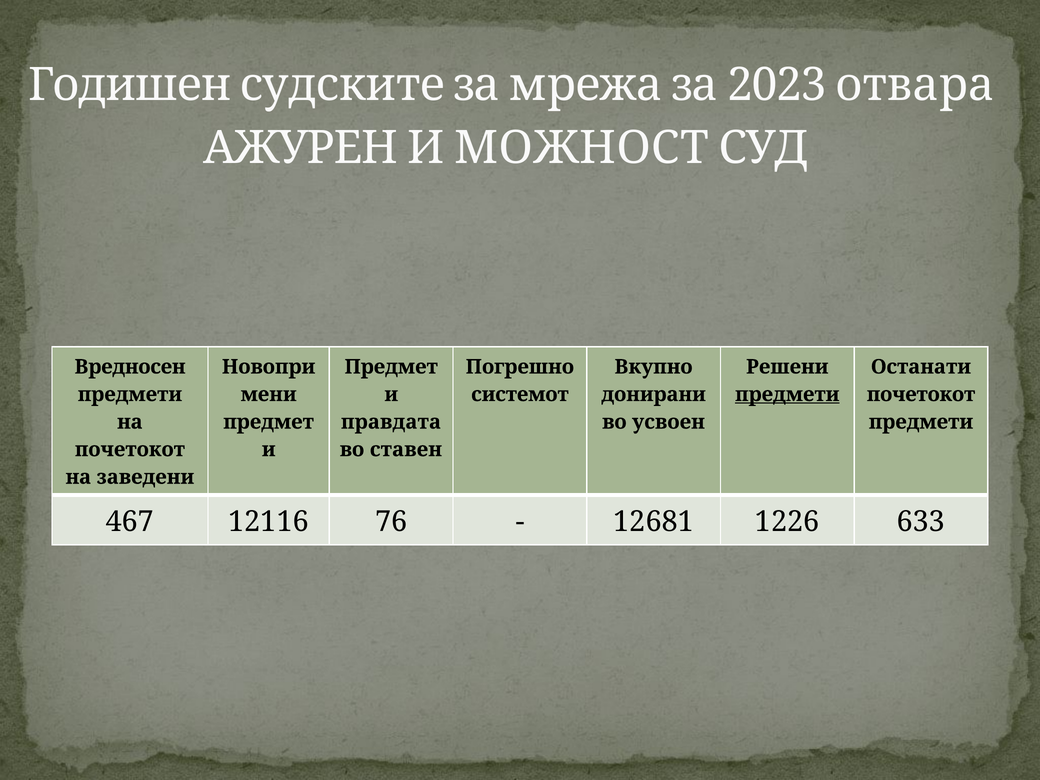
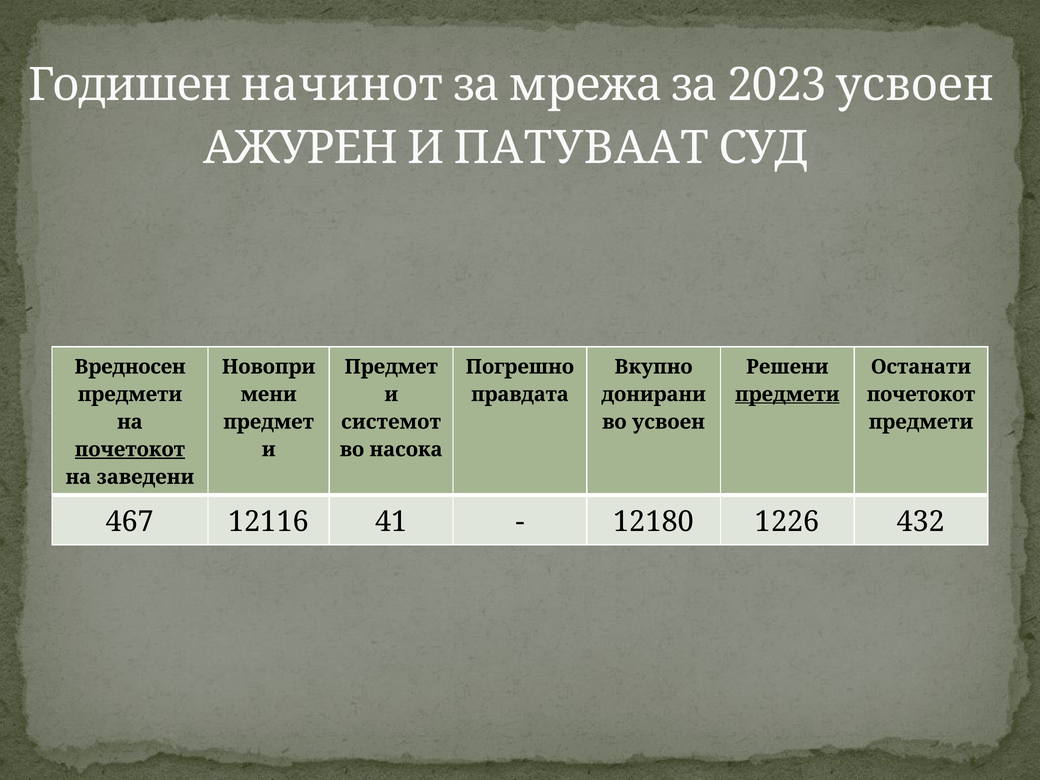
судските: судските -> начинот
2023 отвара: отвара -> усвоен
МОЖНОСТ: МОЖНОСТ -> ПАТУВААТ
системот: системот -> правдата
правдата: правдата -> системот
почетокот at (130, 450) underline: none -> present
ставен: ставен -> насока
76: 76 -> 41
12681: 12681 -> 12180
633: 633 -> 432
